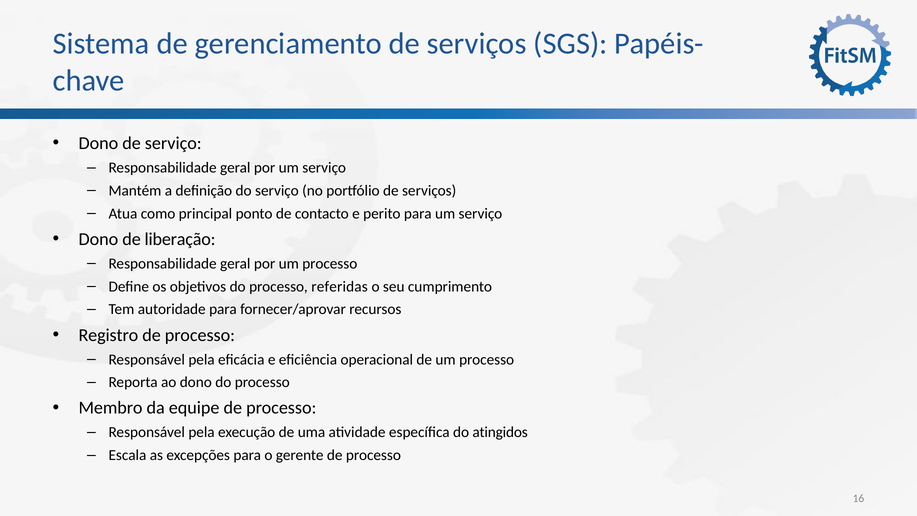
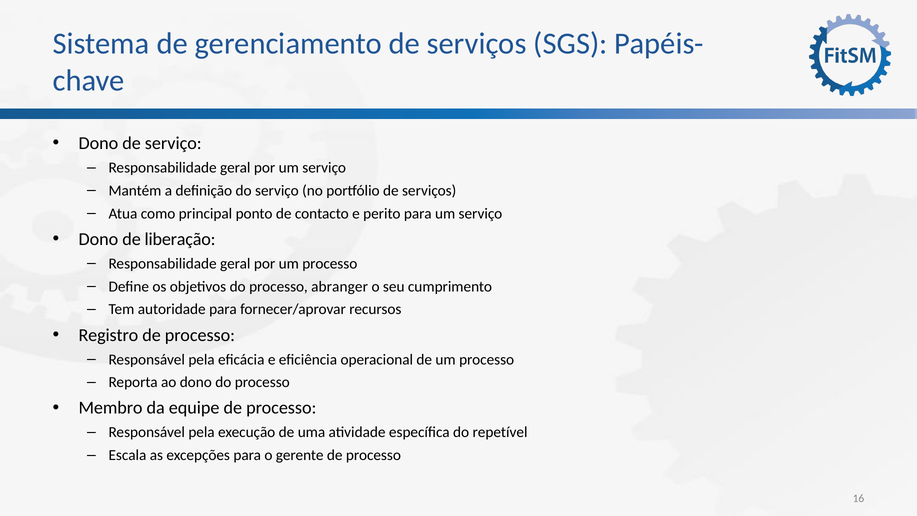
referidas: referidas -> abranger
atingidos: atingidos -> repetível
